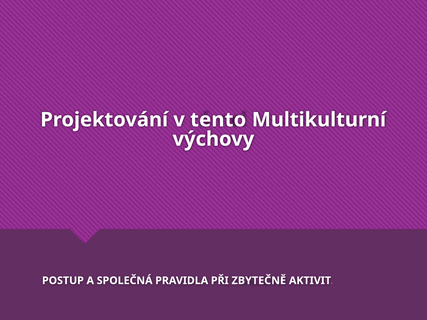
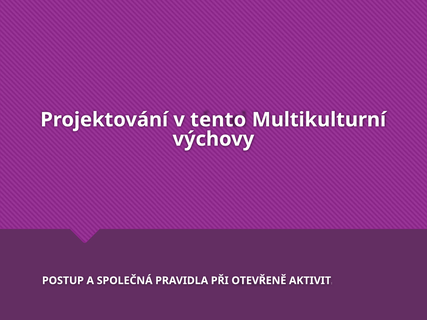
ZBYTEČNĚ: ZBYTEČNĚ -> OTEVŘENĚ
